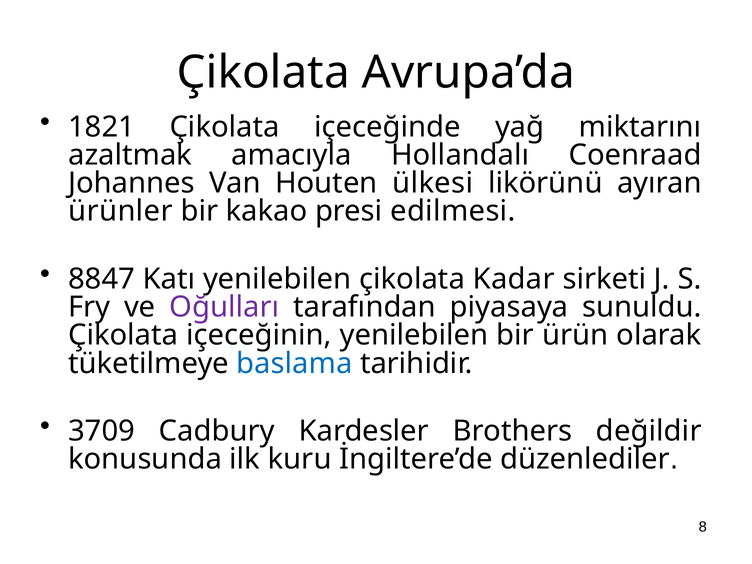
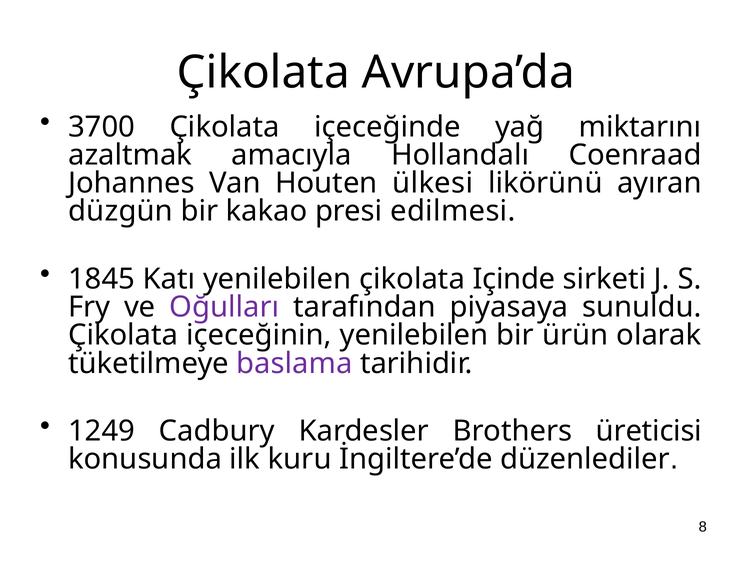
1821: 1821 -> 3700
ürünler: ürünler -> düzgün
8847: 8847 -> 1845
Kadar: Kadar -> Içinde
baslama colour: blue -> purple
3709: 3709 -> 1249
değildir: değildir -> üreticisi
